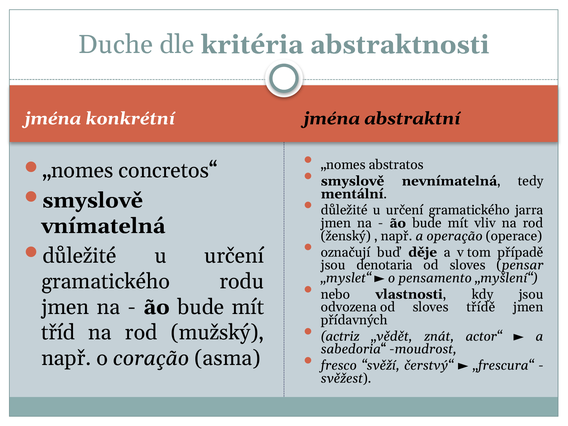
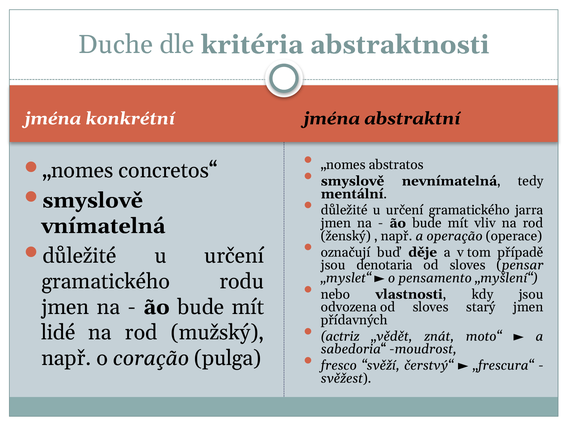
třídě: třídě -> starý
tříd: tříd -> lidé
actor“: actor“ -> moto“
asma: asma -> pulga
